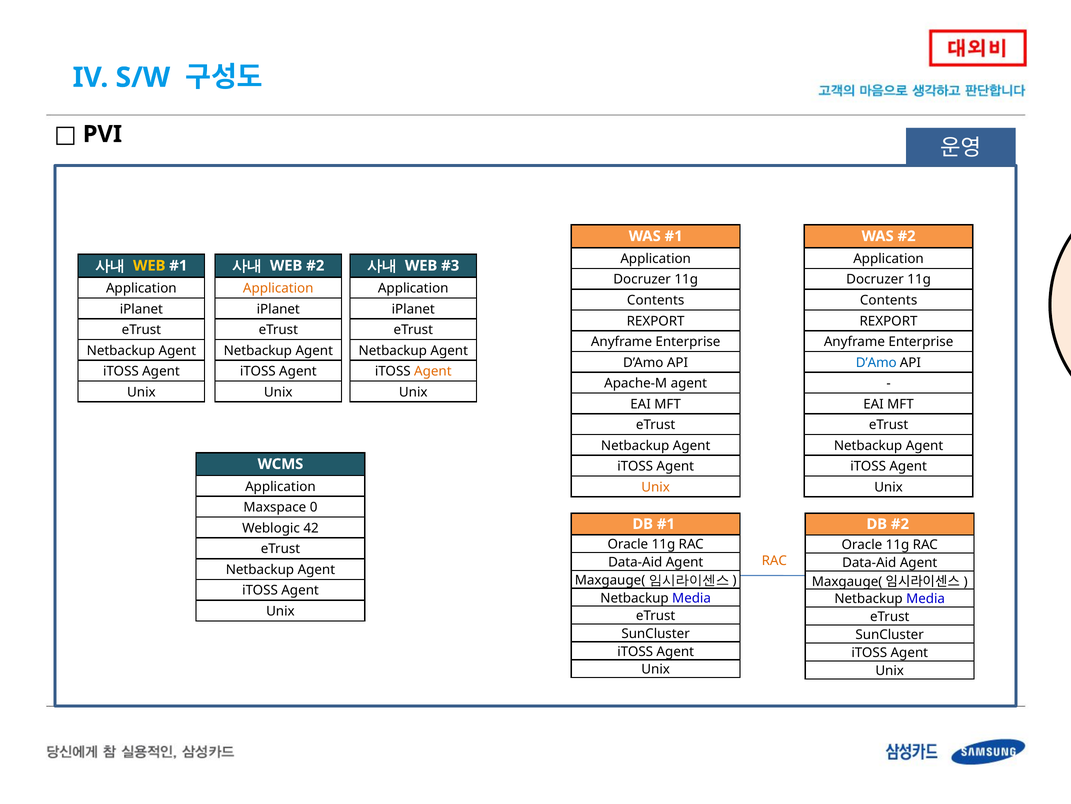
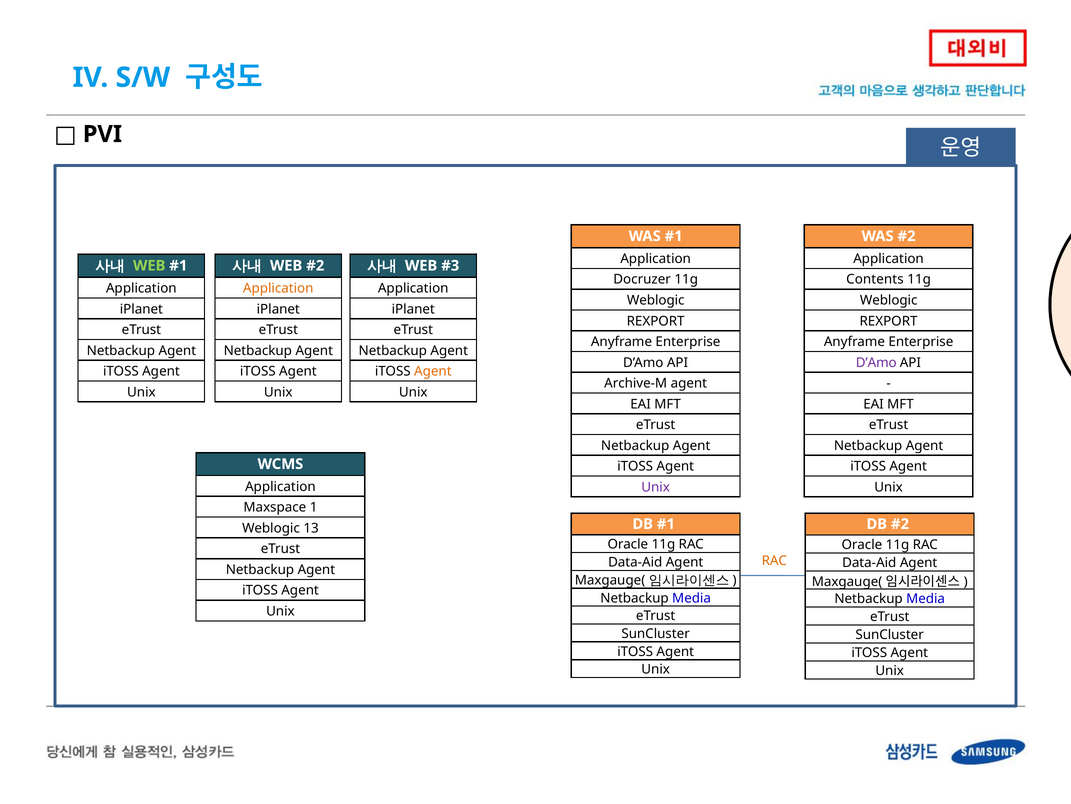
WEB at (149, 265) colour: yellow -> light green
Docruzer at (875, 279): Docruzer -> Contents
Contents at (656, 300): Contents -> Weblogic
Contents at (889, 300): Contents -> Weblogic
D’Amo at (876, 362) colour: blue -> purple
Apache-M: Apache-M -> Archive-M
Unix at (656, 487) colour: orange -> purple
0: 0 -> 1
42: 42 -> 13
